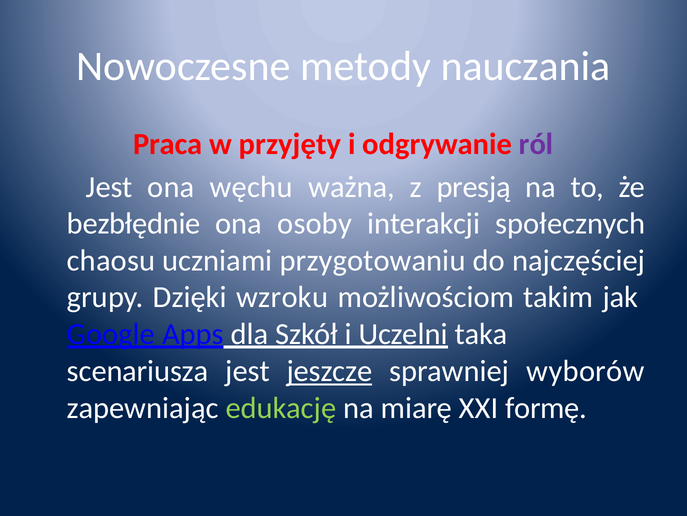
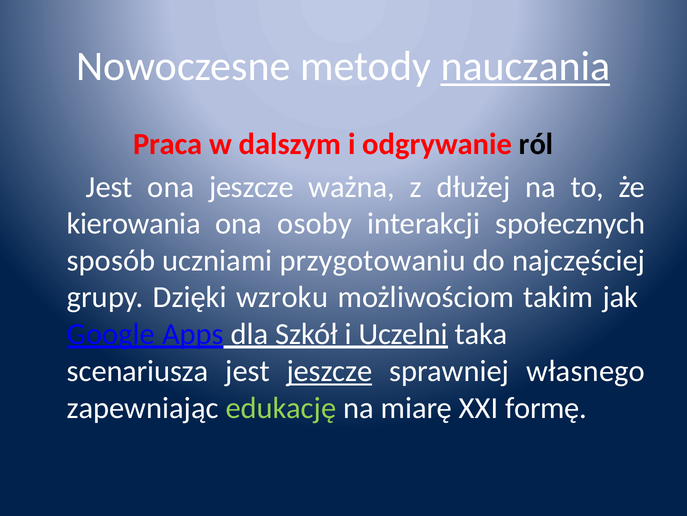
nauczania underline: none -> present
przyjęty: przyjęty -> dalszym
ról colour: purple -> black
ona węchu: węchu -> jeszcze
presją: presją -> dłużej
bezbłędnie: bezbłędnie -> kierowania
chaosu: chaosu -> sposób
wyborów: wyborów -> własnego
